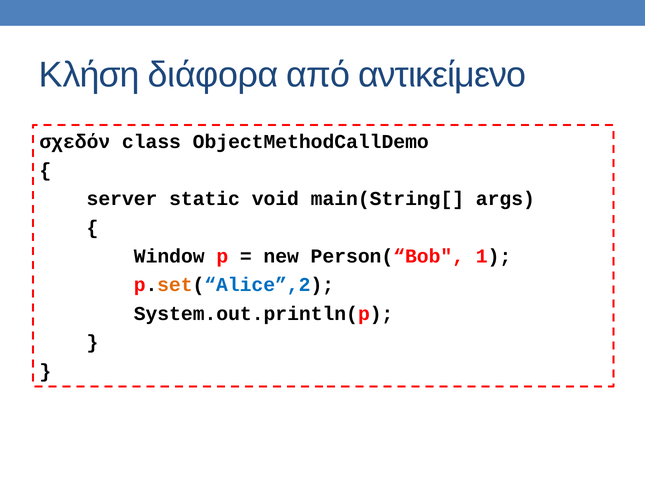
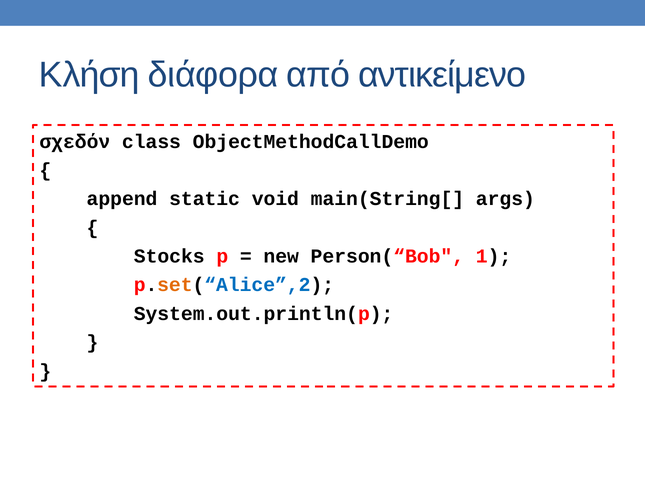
server: server -> append
Window: Window -> Stocks
